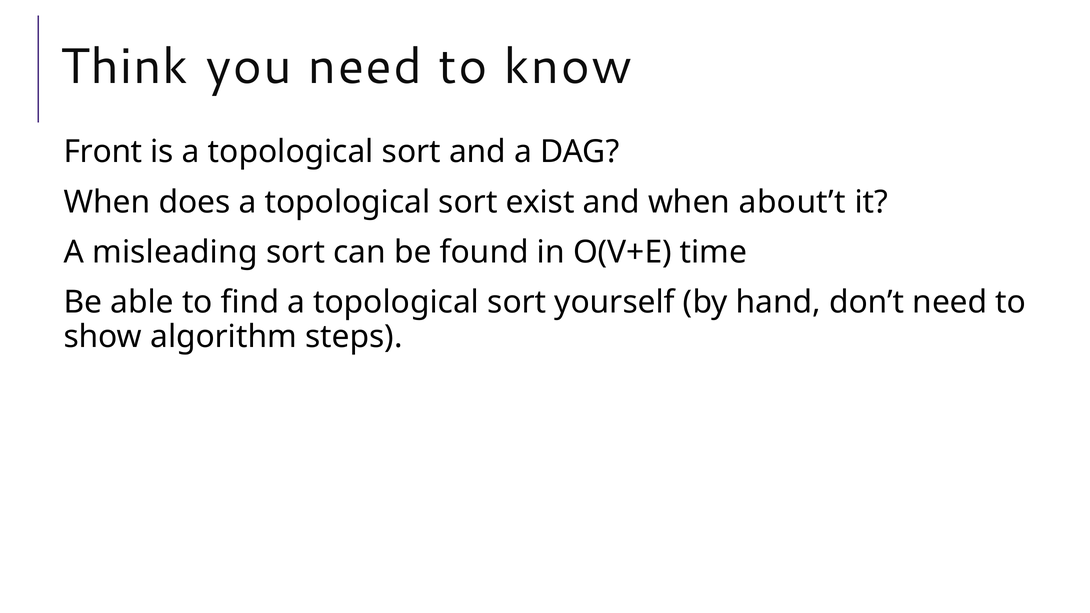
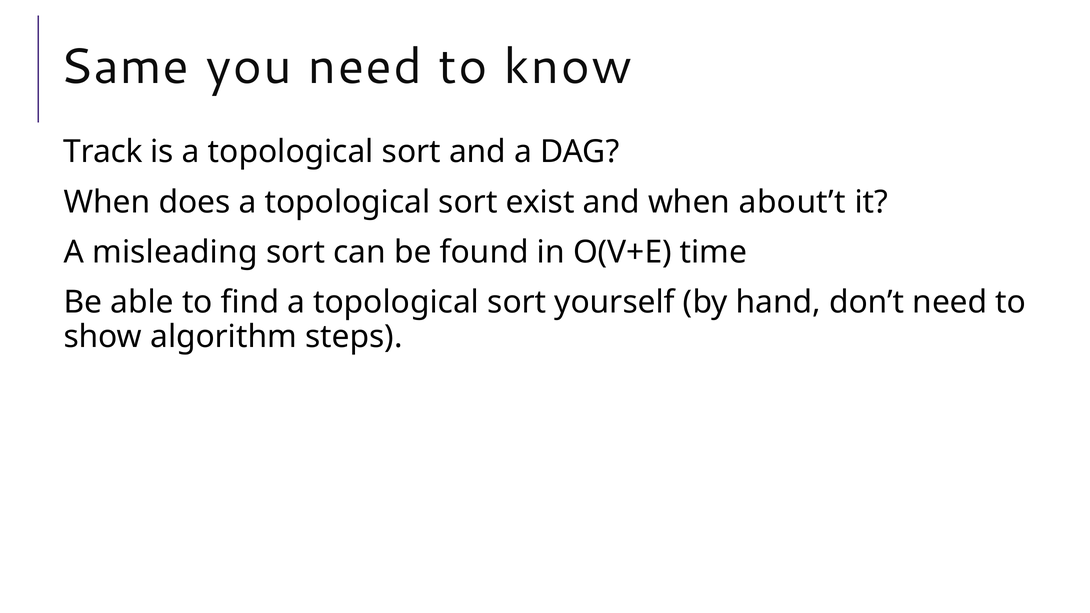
Think: Think -> Same
Front: Front -> Track
